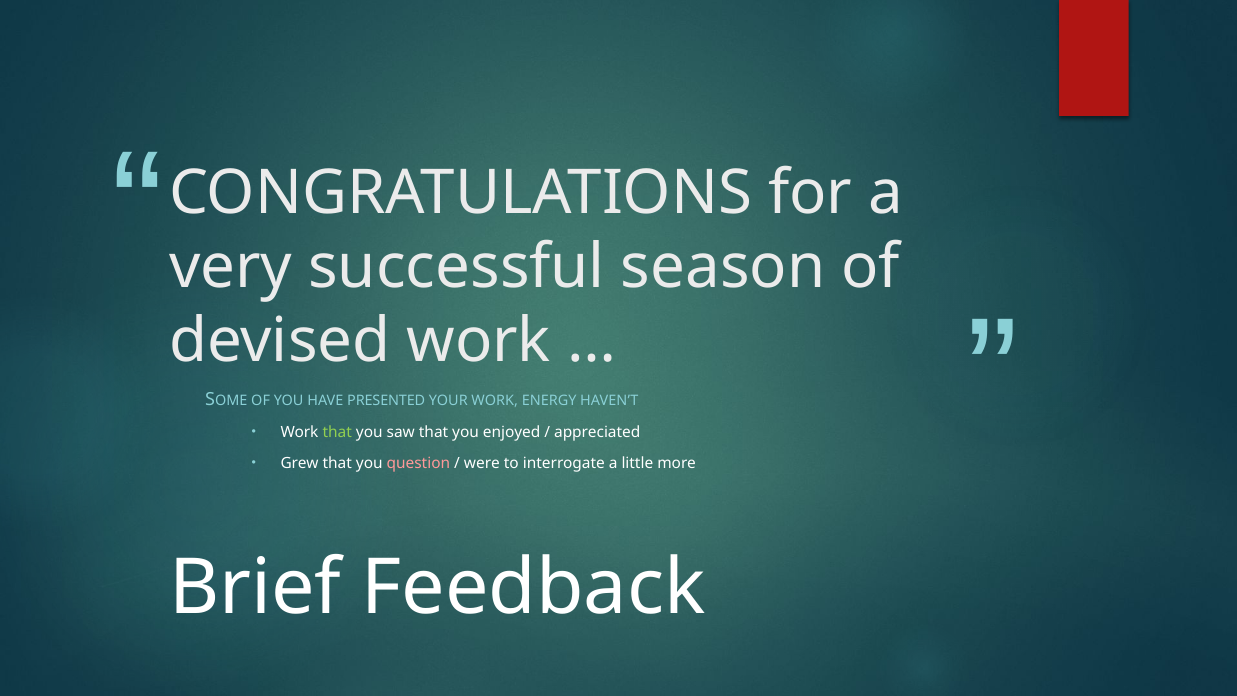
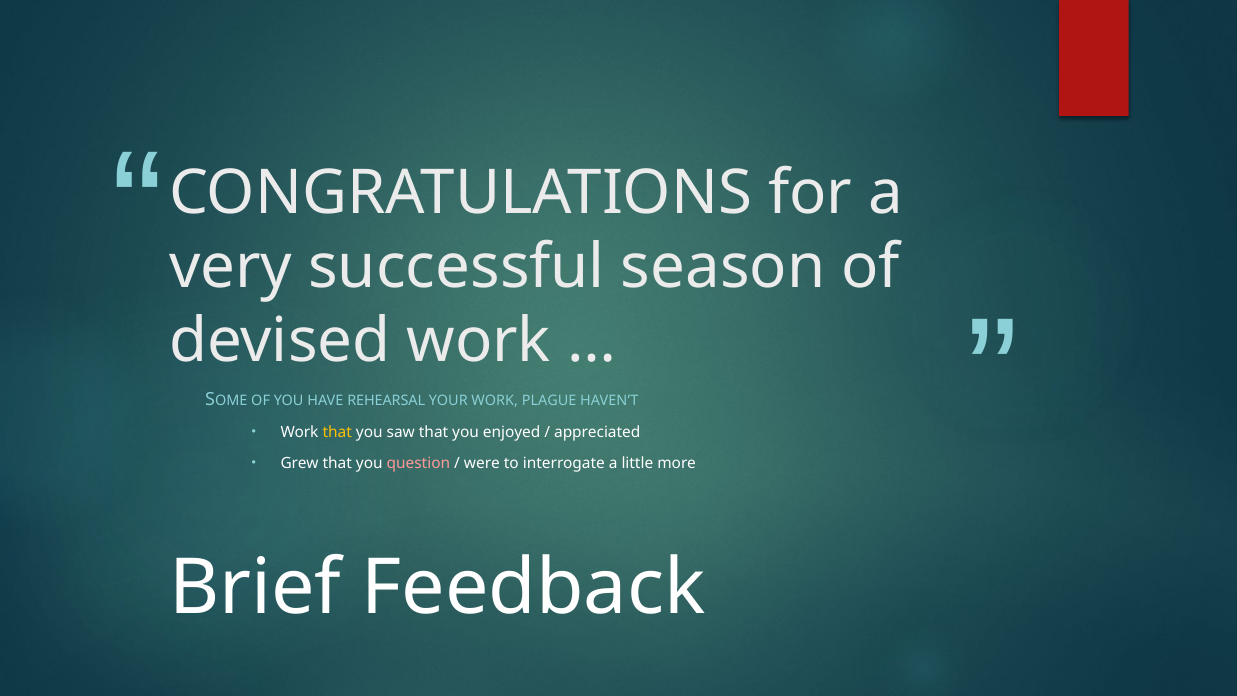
PRESENTED: PRESENTED -> REHEARSAL
ENERGY: ENERGY -> PLAGUE
that at (337, 432) colour: light green -> yellow
